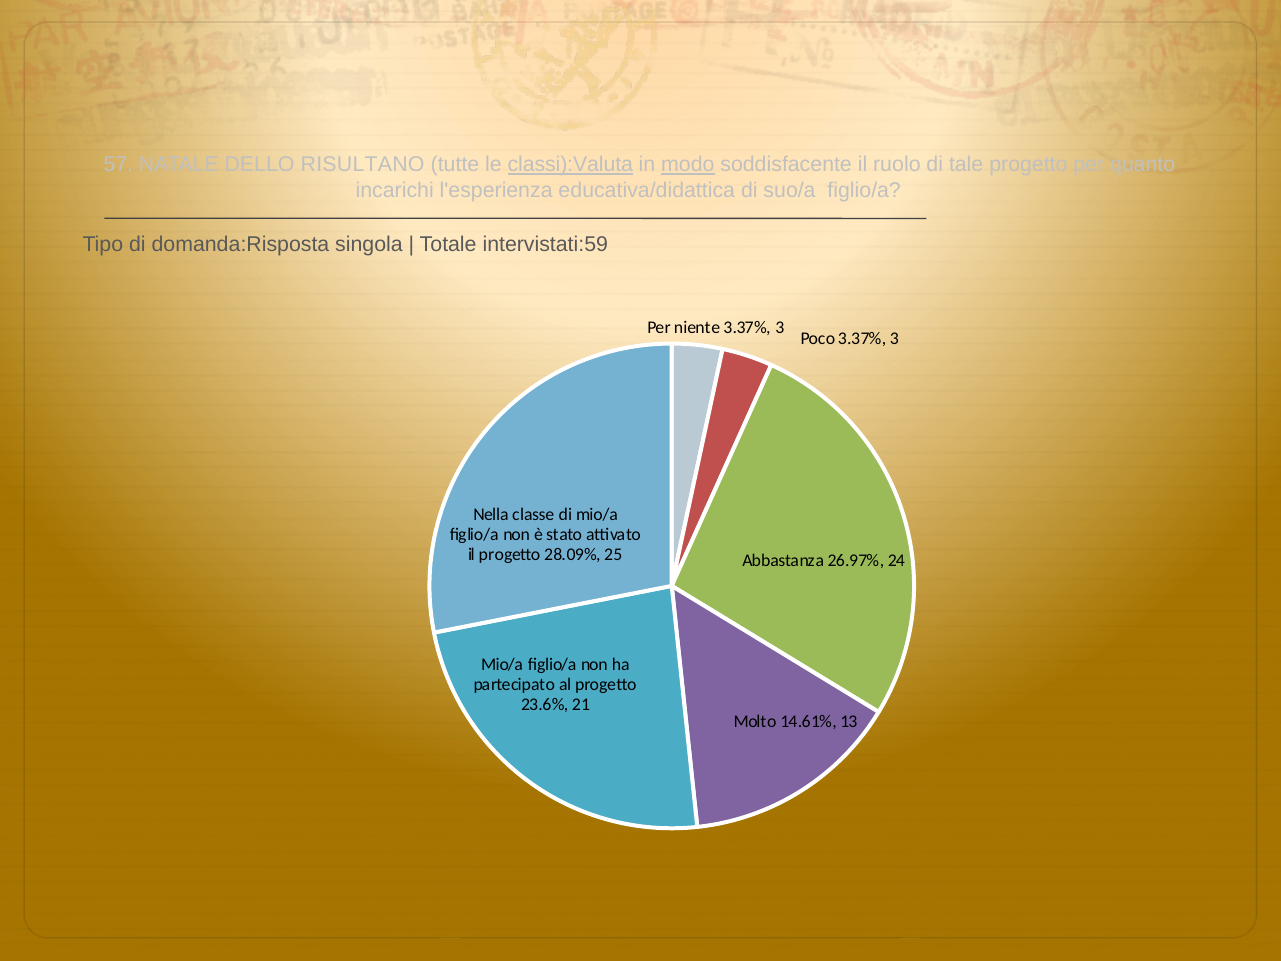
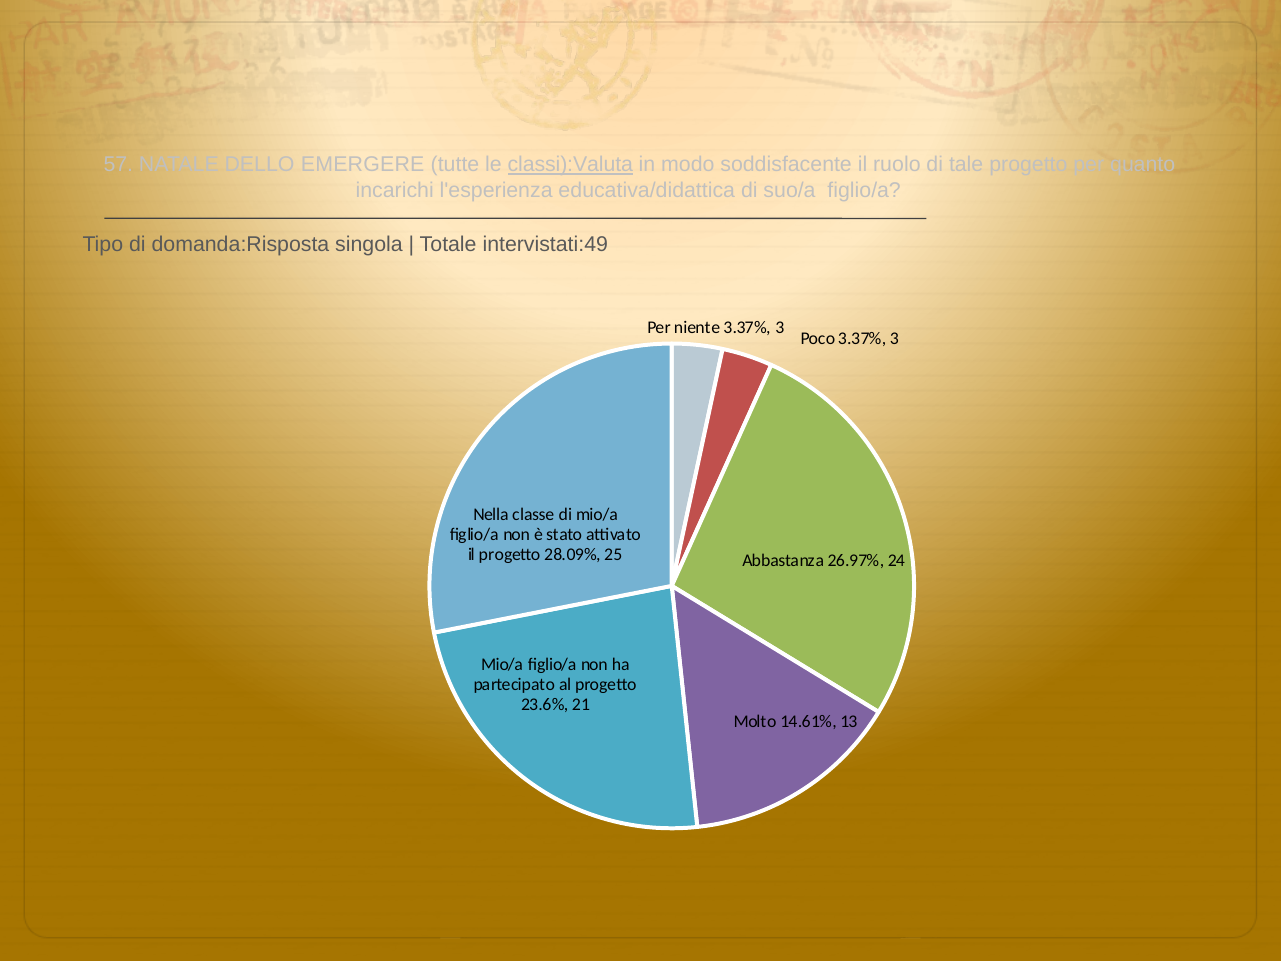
RISULTANO: RISULTANO -> EMERGERE
modo underline: present -> none
intervistati:59: intervistati:59 -> intervistati:49
